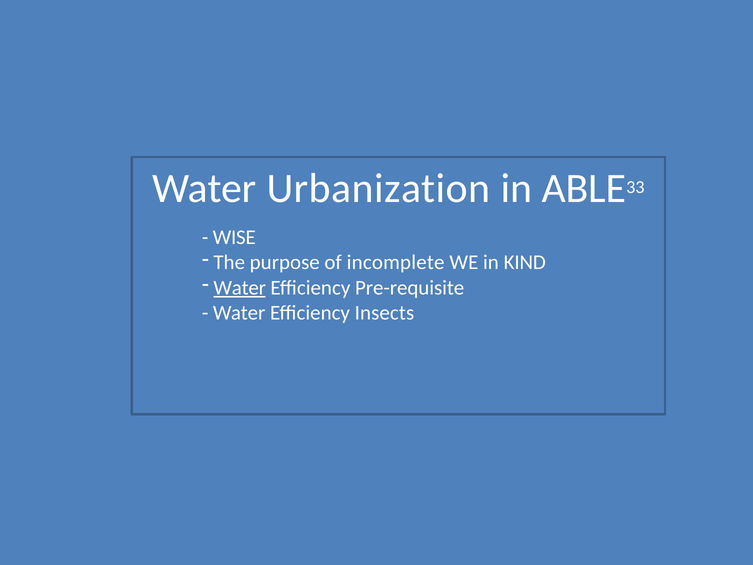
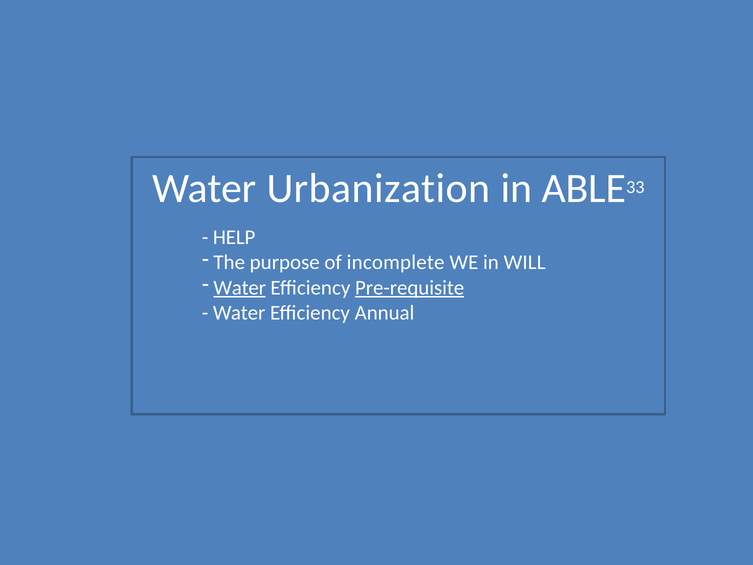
WISE: WISE -> HELP
KIND: KIND -> WILL
Pre-requisite underline: none -> present
Insects: Insects -> Annual
